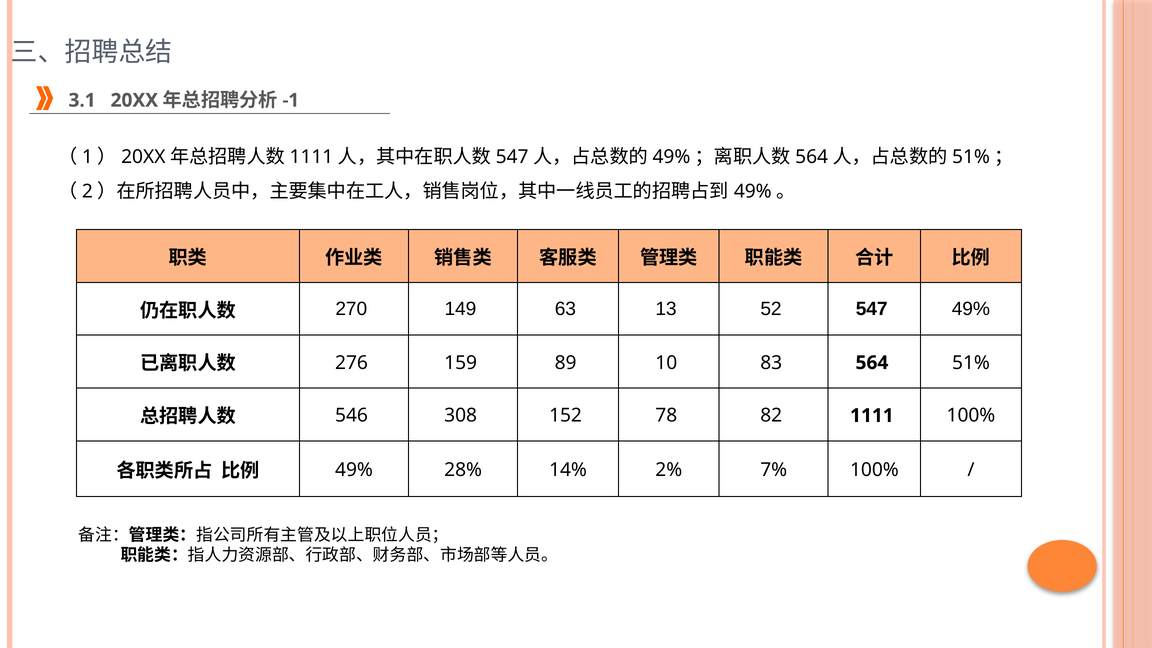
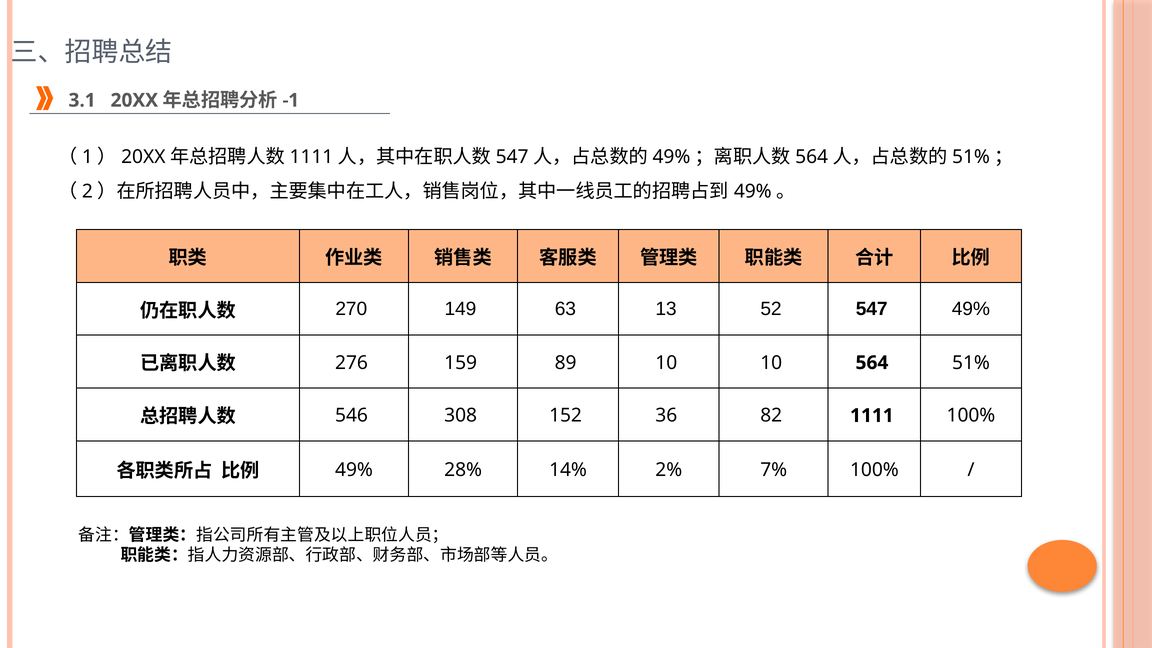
10 83: 83 -> 10
78: 78 -> 36
